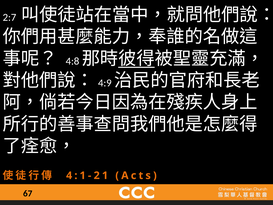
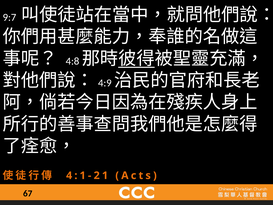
2:7: 2:7 -> 9:7
